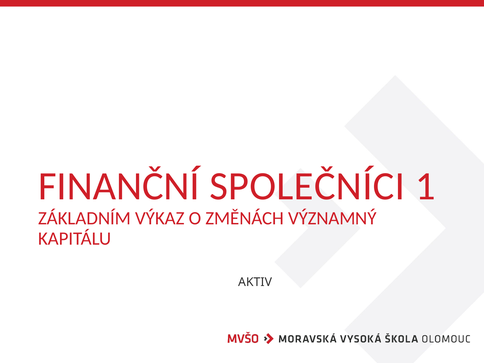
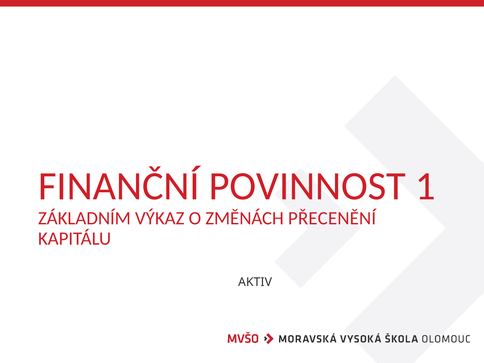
SPOLEČNÍCI: SPOLEČNÍCI -> POVINNOST
VÝZNAMNÝ: VÝZNAMNÝ -> PŘECENĚNÍ
